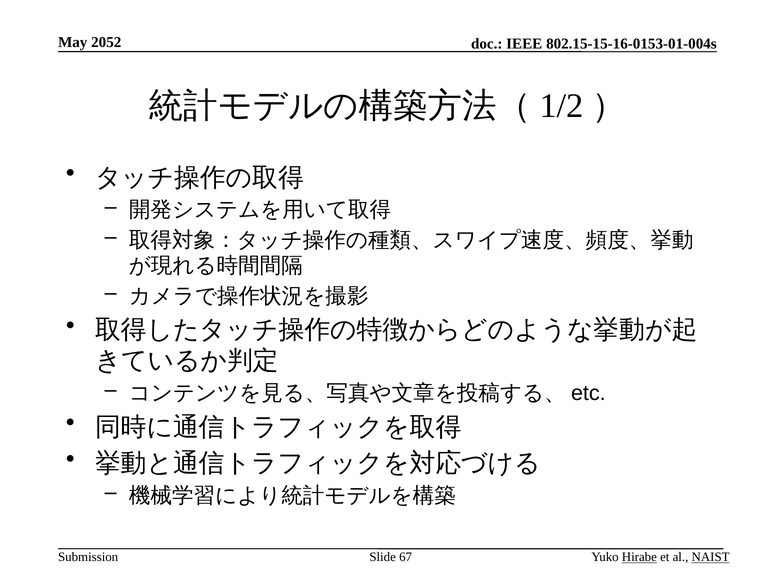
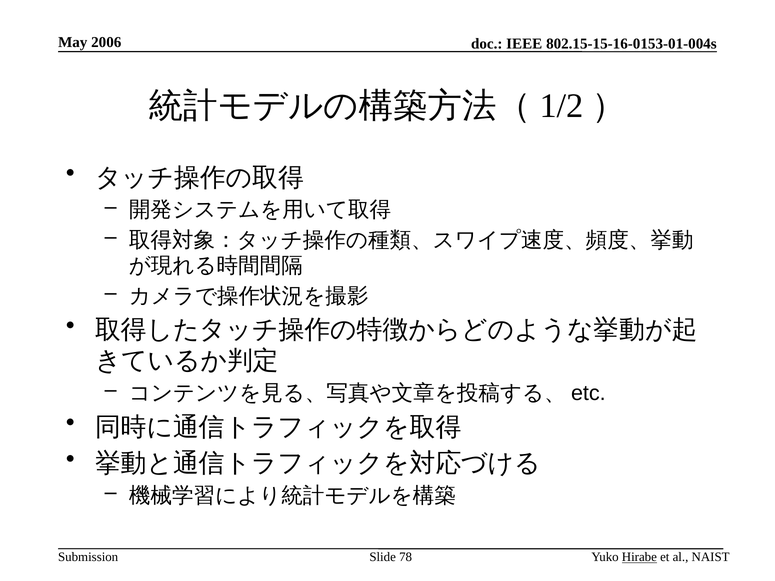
2052: 2052 -> 2006
67: 67 -> 78
NAIST underline: present -> none
